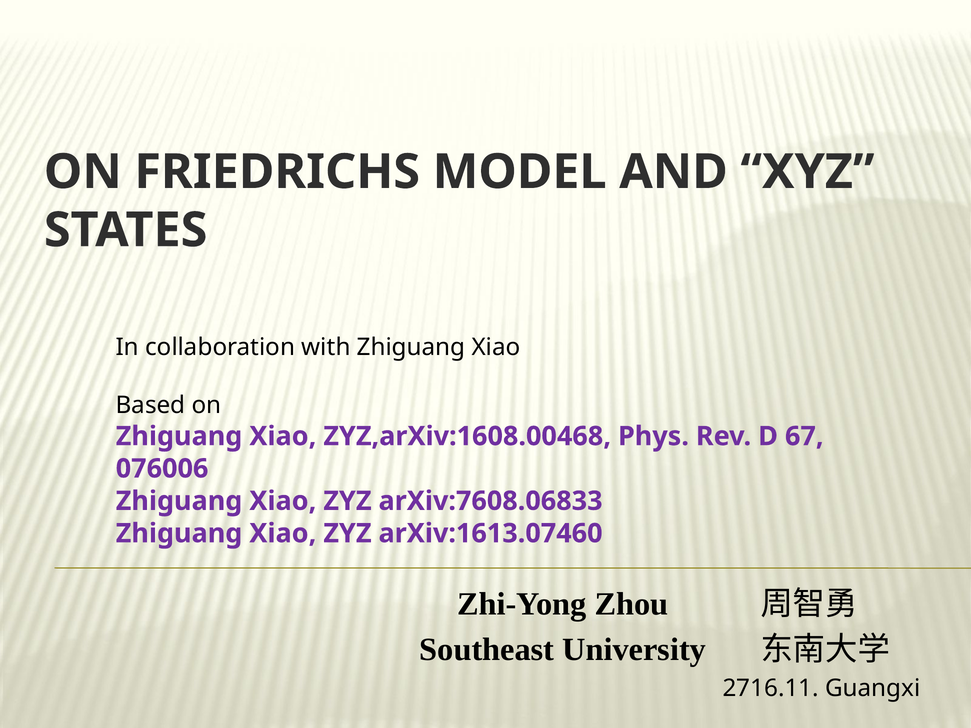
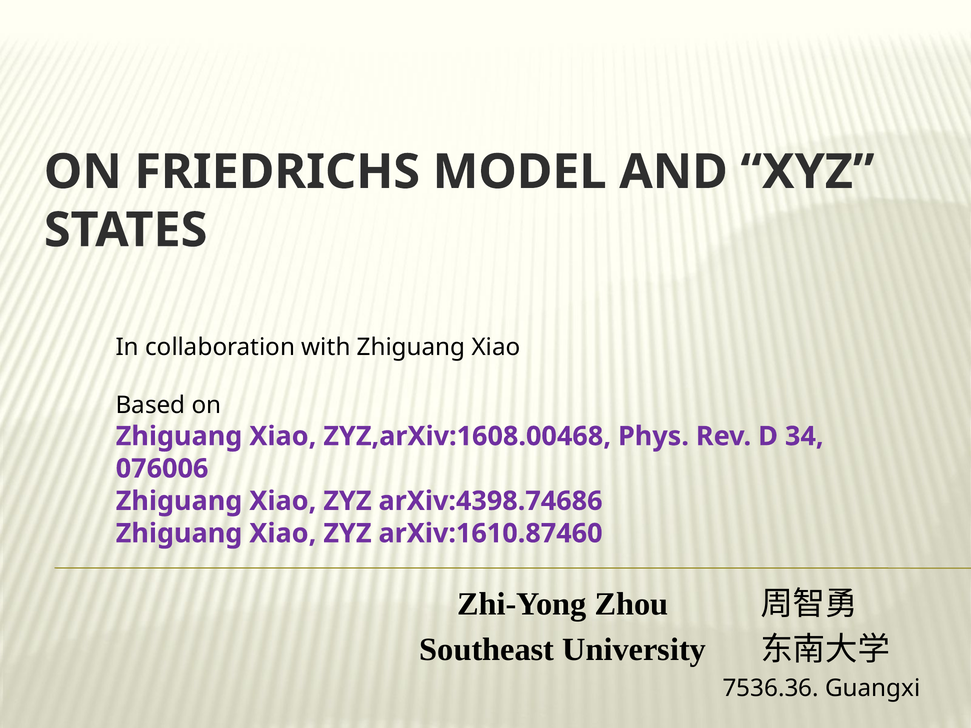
67: 67 -> 34
arXiv:7608.06833: arXiv:7608.06833 -> arXiv:4398.74686
arXiv:1613.07460: arXiv:1613.07460 -> arXiv:1610.87460
2716.11: 2716.11 -> 7536.36
